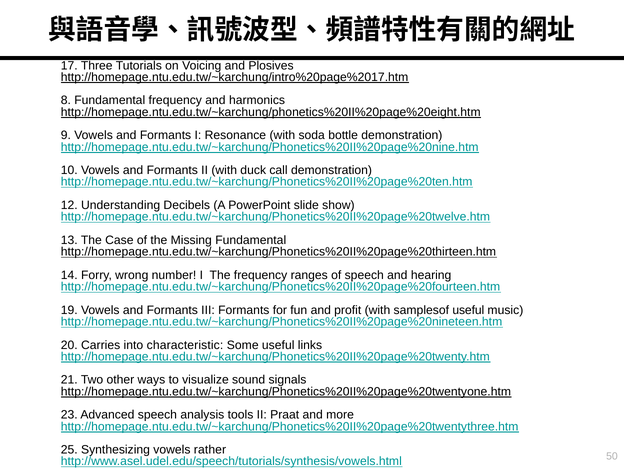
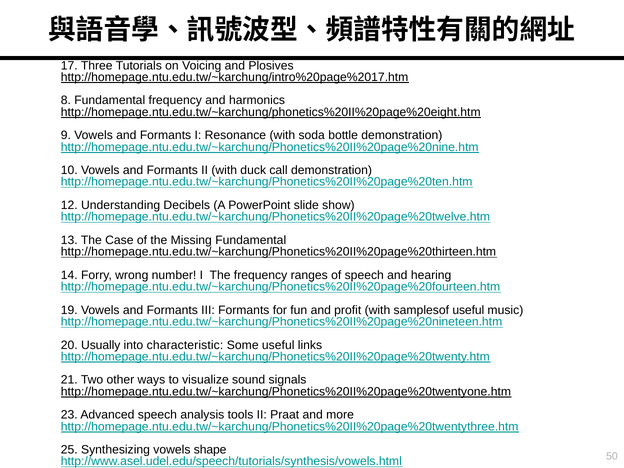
Carries: Carries -> Usually
rather: rather -> shape
